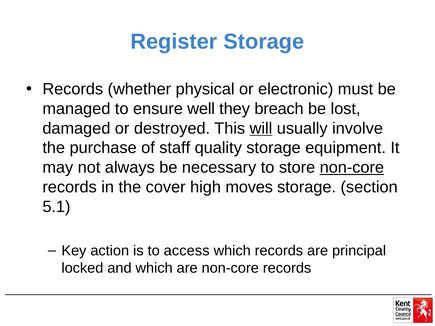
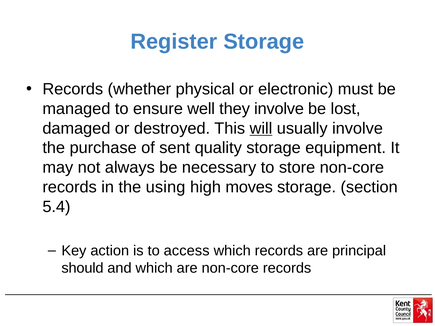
they breach: breach -> involve
staff: staff -> sent
non-core at (352, 168) underline: present -> none
cover: cover -> using
5.1: 5.1 -> 5.4
locked: locked -> should
